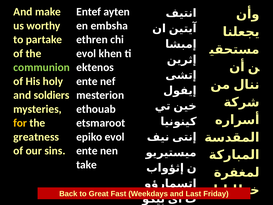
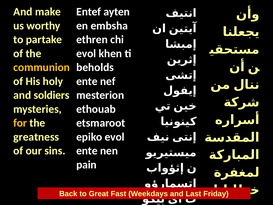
communion colour: light green -> yellow
ektenos: ektenos -> beholds
take: take -> pain
